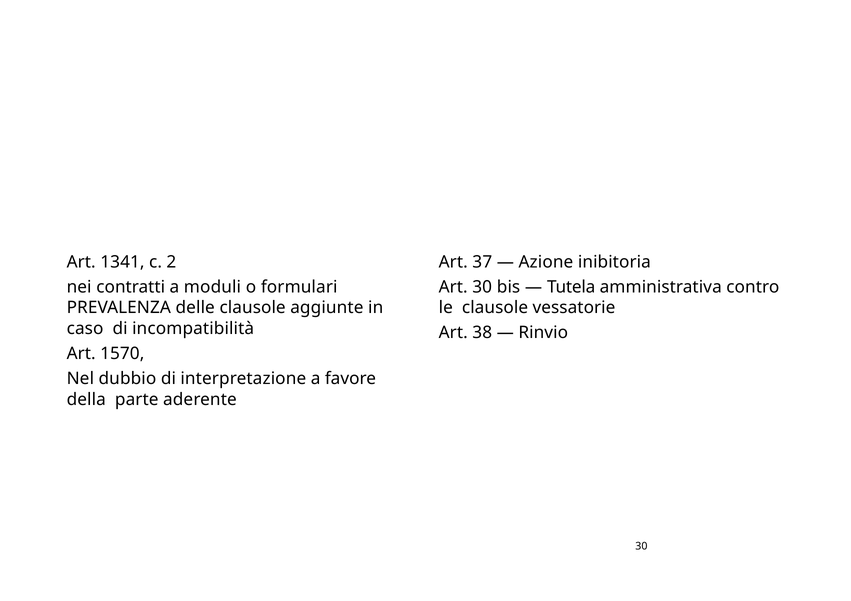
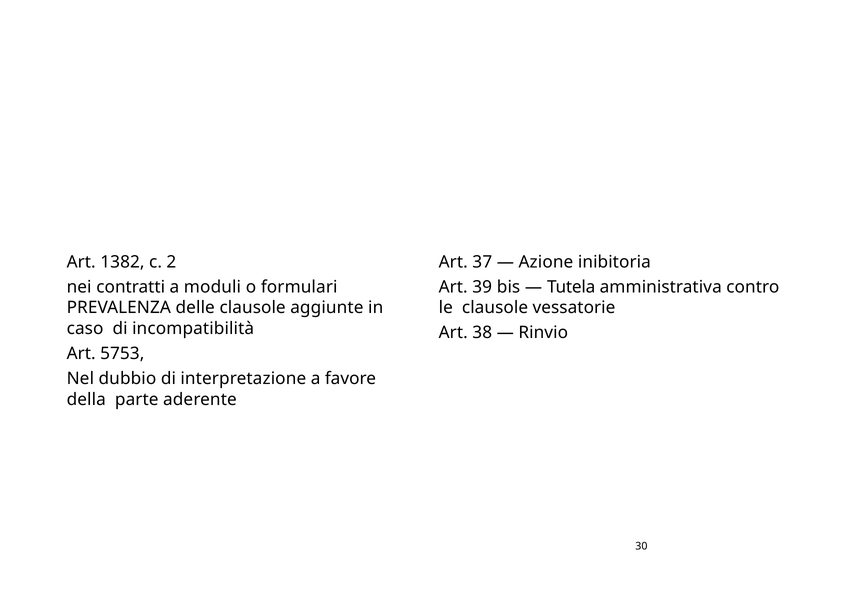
1341: 1341 -> 1382
Art 30: 30 -> 39
1570: 1570 -> 5753
